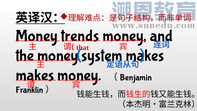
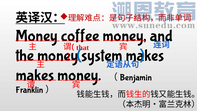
trends: trends -> coffee
